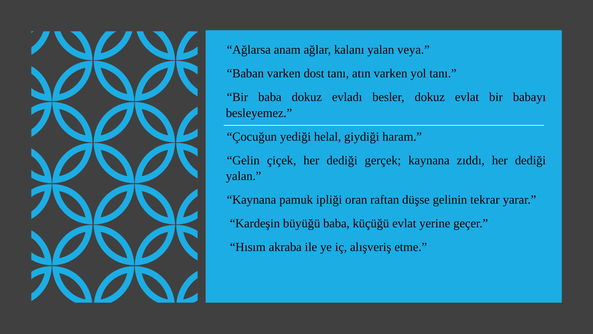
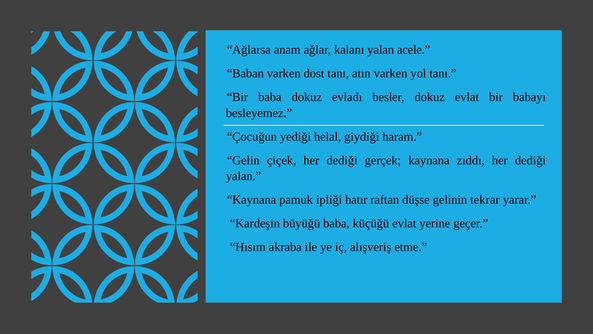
veya: veya -> acele
oran: oran -> hatır
